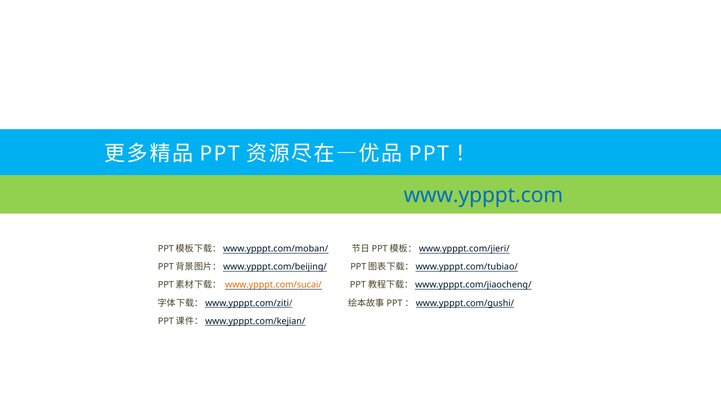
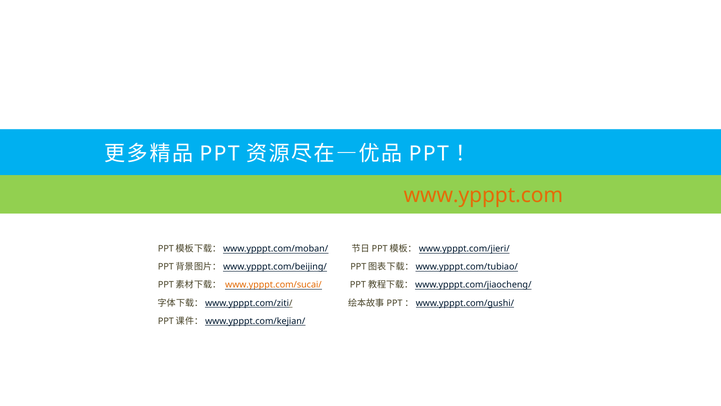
www.ypppt.com colour: blue -> orange
